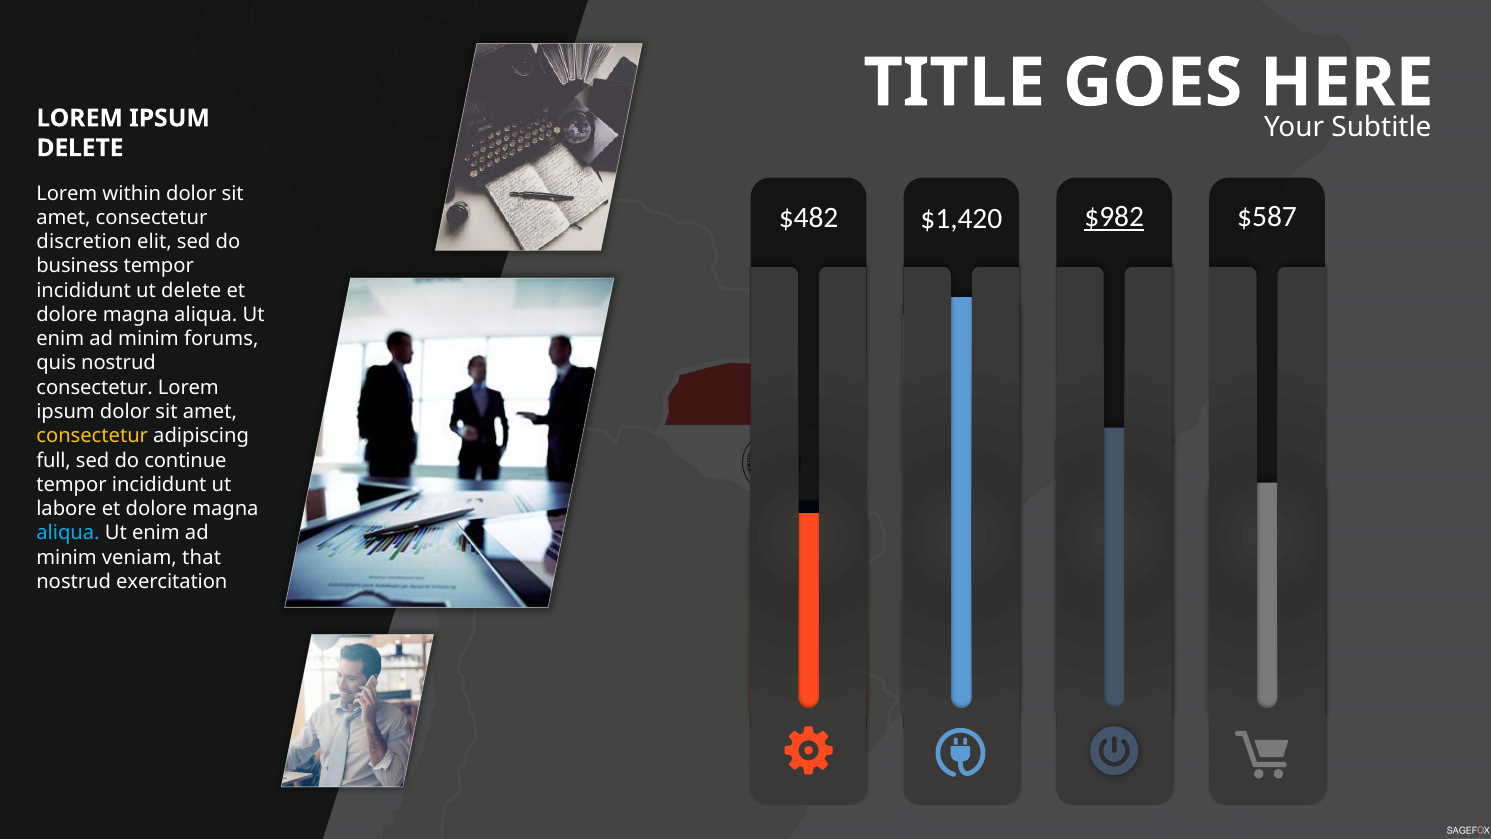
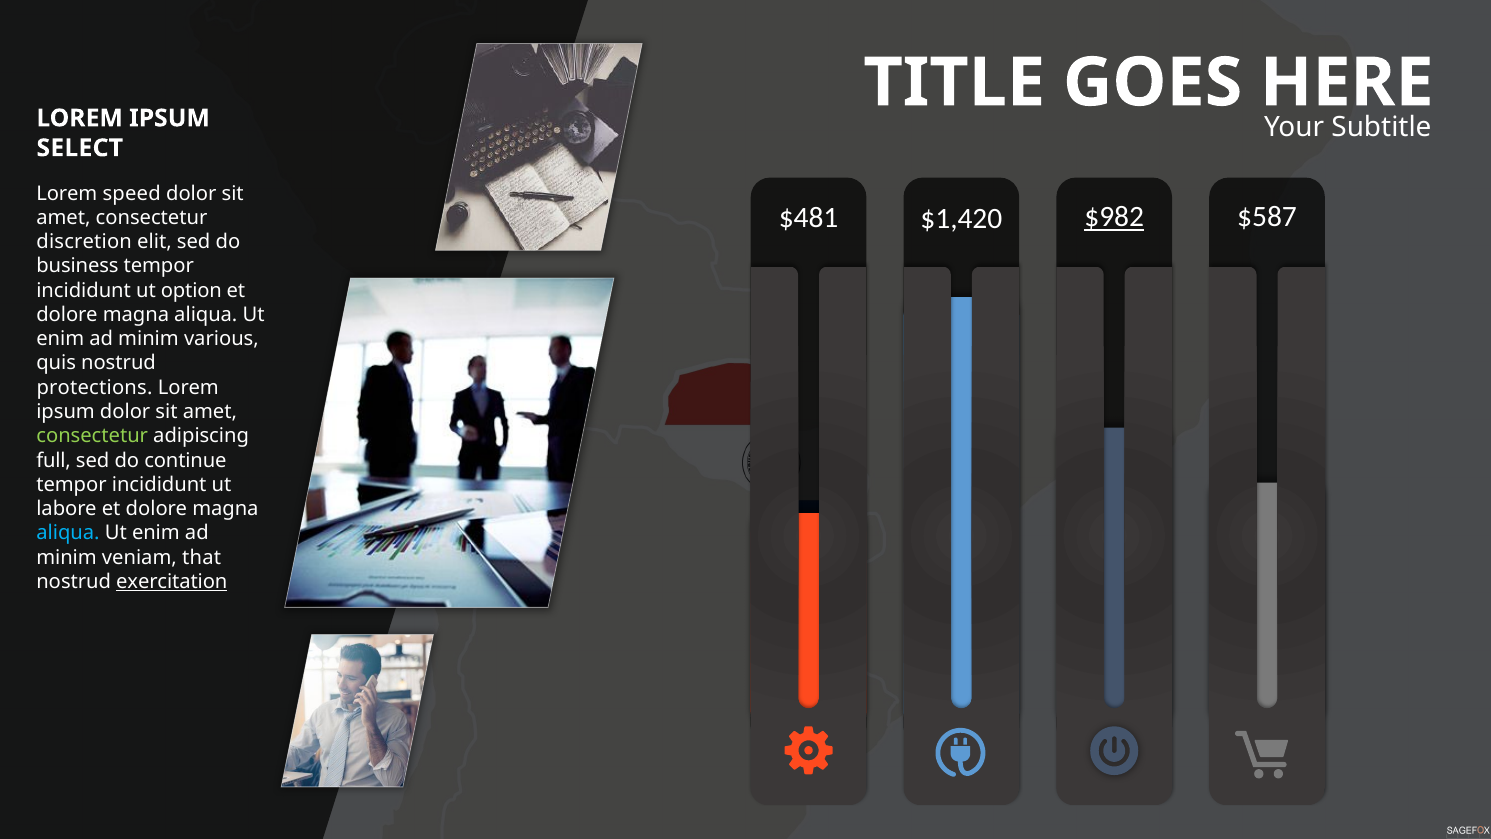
DELETE at (80, 148): DELETE -> SELECT
within: within -> speed
$482: $482 -> $481
ut delete: delete -> option
forums: forums -> various
consectetur at (95, 387): consectetur -> protections
consectetur at (92, 436) colour: yellow -> light green
exercitation underline: none -> present
